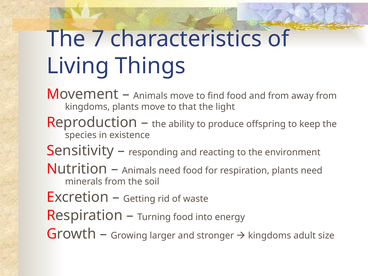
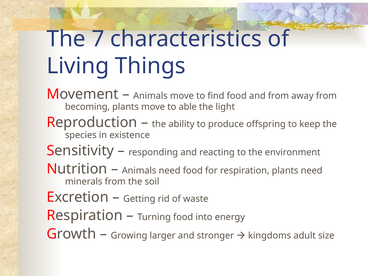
kingdoms at (87, 107): kingdoms -> becoming
that: that -> able
